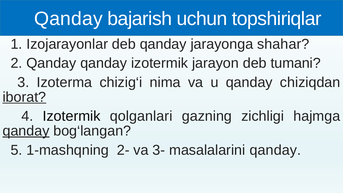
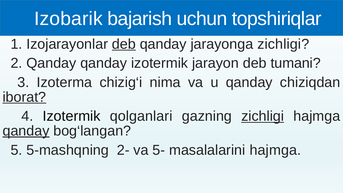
Qanday at (68, 19): Qanday -> Izobarik
deb at (124, 44) underline: none -> present
jarayonga shahar: shahar -> zichligi
zichligi at (263, 116) underline: none -> present
1-mashqning: 1-mashqning -> 5-mashqning
3-: 3- -> 5-
masalalarini qanday: qanday -> hajmga
